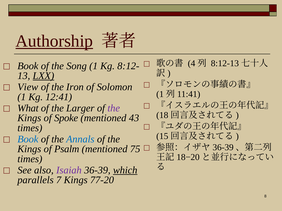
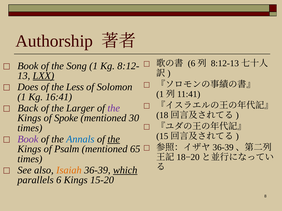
Authorship underline: present -> none
4 at (192, 63): 4 -> 6
View: View -> Does
Iron: Iron -> Less
12:41: 12:41 -> 16:41
What: What -> Back
43: 43 -> 30
Book at (28, 140) colour: blue -> purple
the at (114, 140) underline: none -> present
75: 75 -> 65
Isaiah colour: purple -> orange
parallels 7: 7 -> 6
77-20: 77-20 -> 15-20
